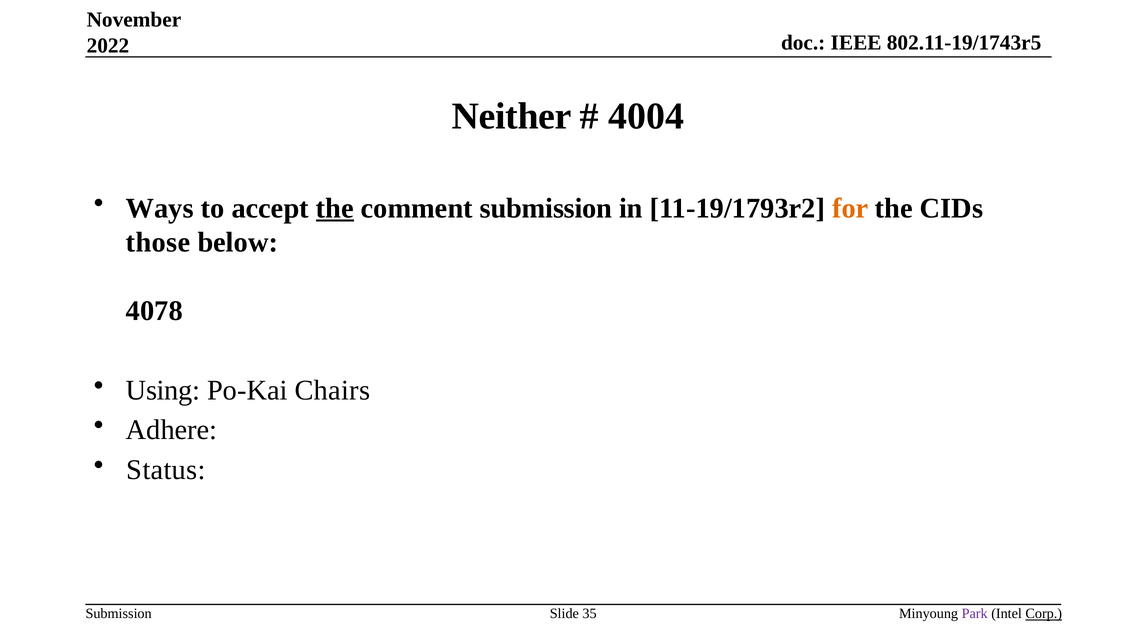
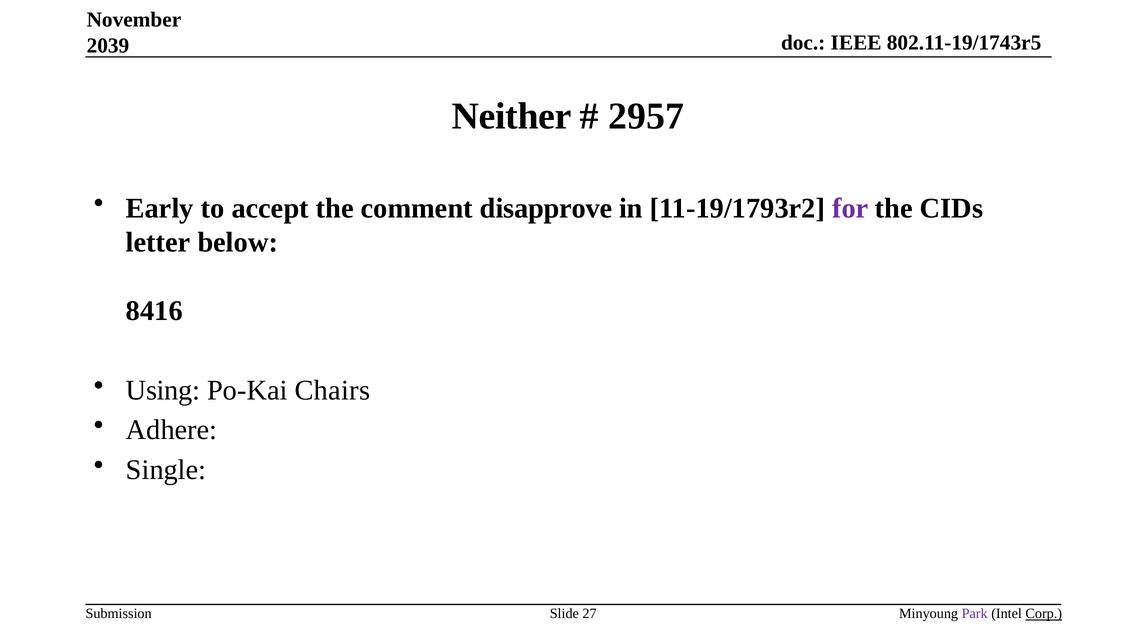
2022: 2022 -> 2039
4004: 4004 -> 2957
Ways: Ways -> Early
the at (335, 208) underline: present -> none
comment submission: submission -> disapprove
for colour: orange -> purple
those: those -> letter
4078: 4078 -> 8416
Status: Status -> Single
35: 35 -> 27
